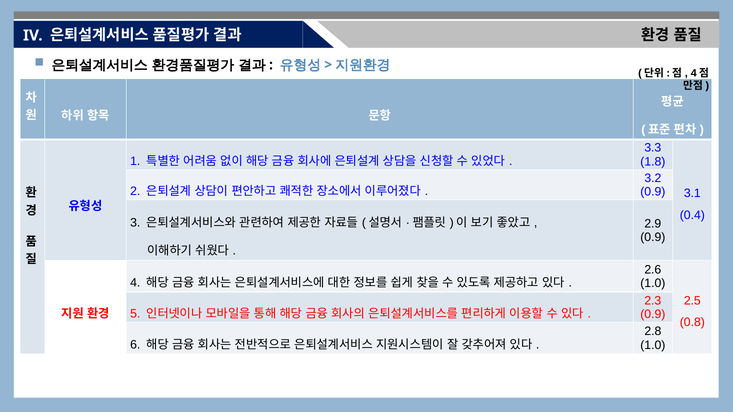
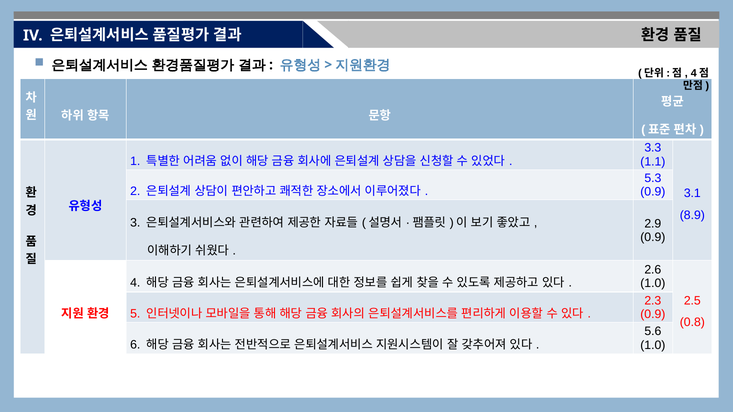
1.8: 1.8 -> 1.1
3.2: 3.2 -> 5.3
0.4: 0.4 -> 8.9
2.8: 2.8 -> 5.6
